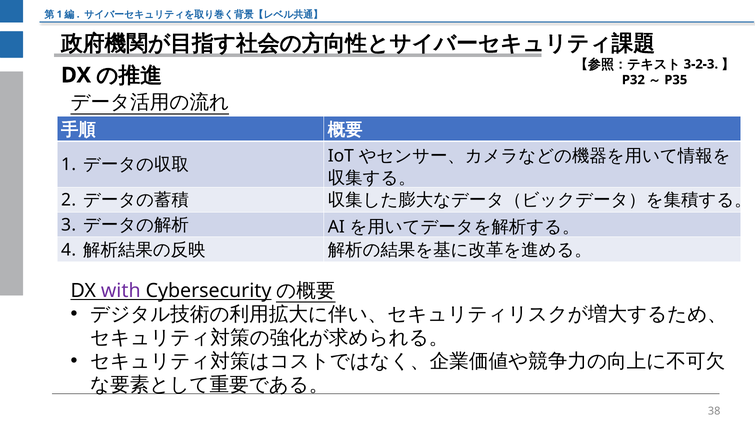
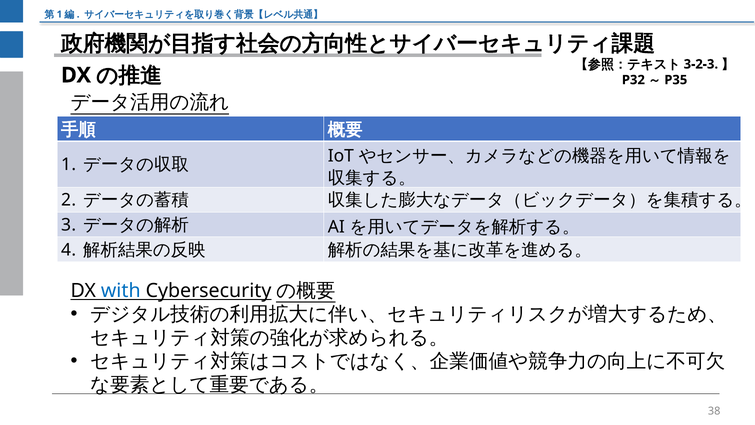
with colour: purple -> blue
